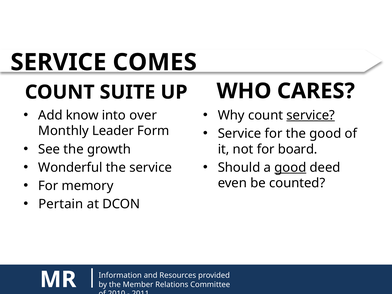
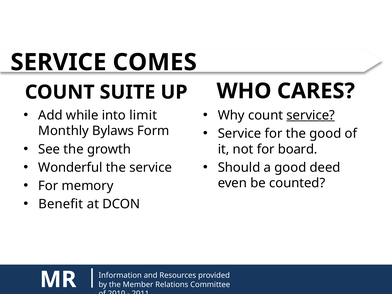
know: know -> while
over: over -> limit
Leader: Leader -> Bylaws
good at (290, 168) underline: present -> none
Pertain: Pertain -> Benefit
